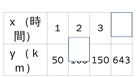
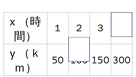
643: 643 -> 300
